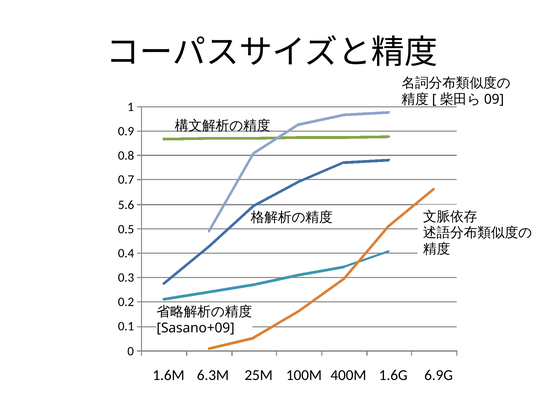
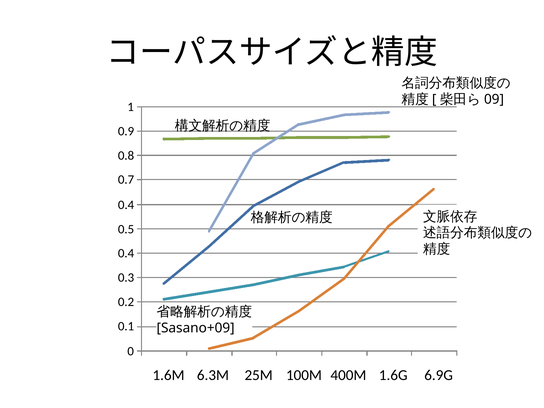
5.6 at (126, 205): 5.6 -> 0.4
